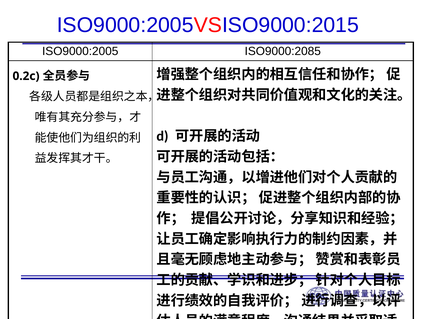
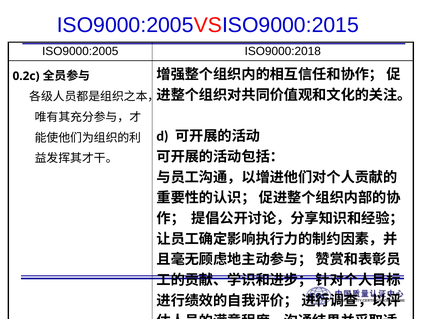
ISO9000:2085: ISO9000:2085 -> ISO9000:2018
